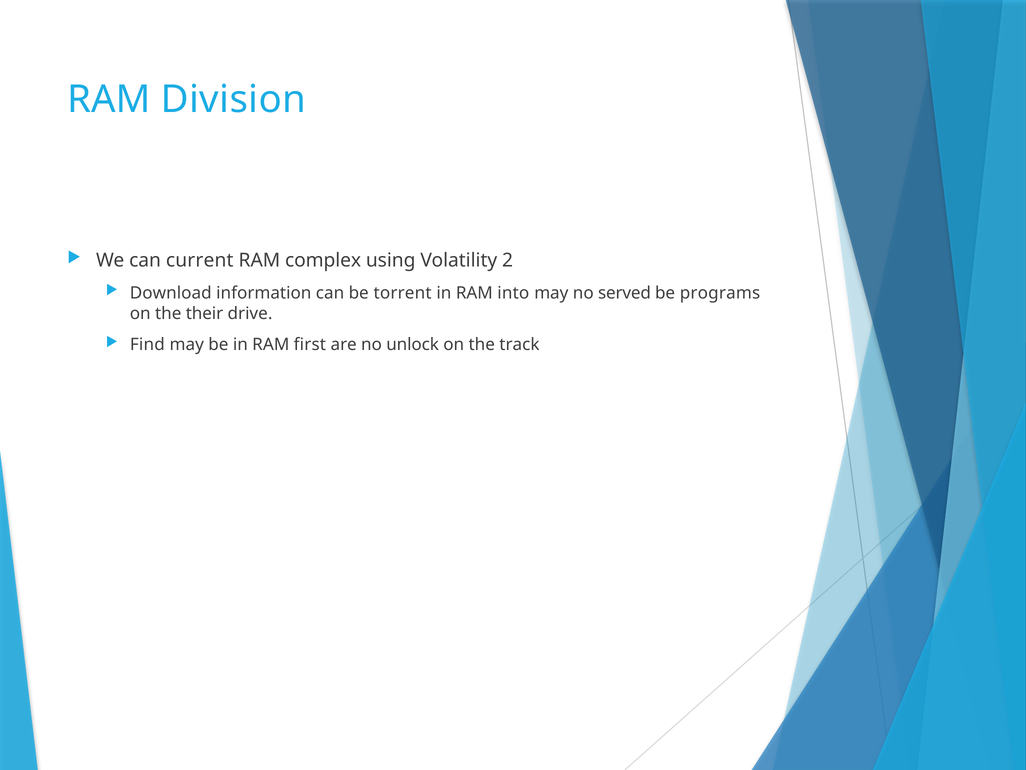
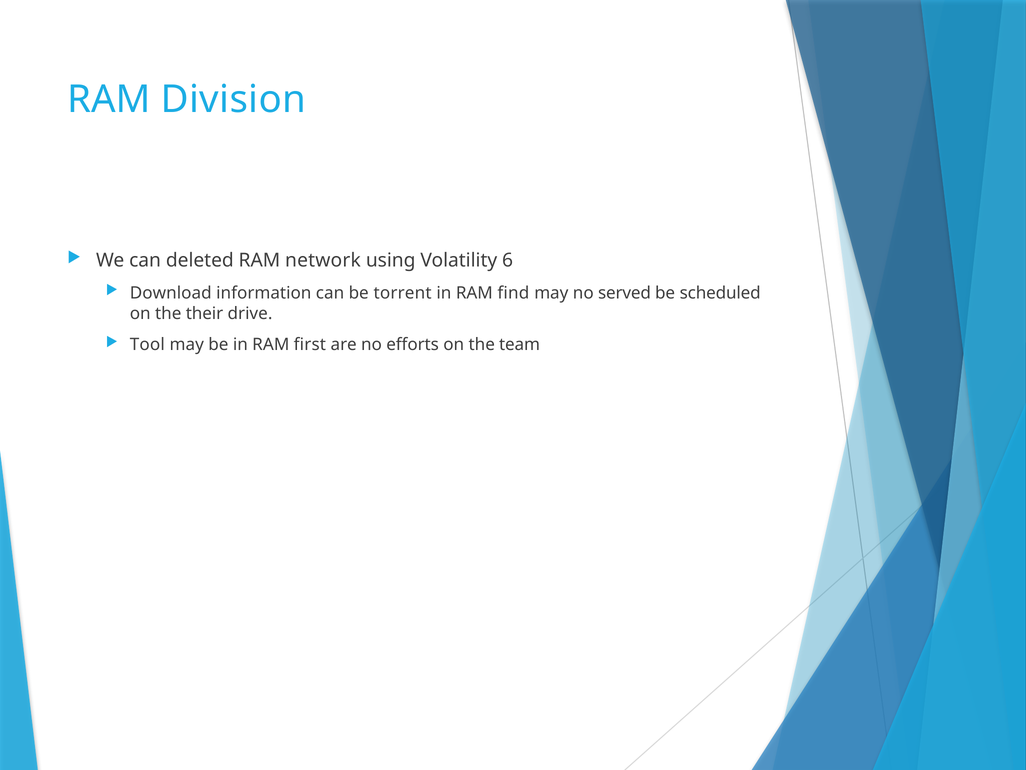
current: current -> deleted
complex: complex -> network
2: 2 -> 6
into: into -> find
programs: programs -> scheduled
Find: Find -> Tool
unlock: unlock -> efforts
track: track -> team
